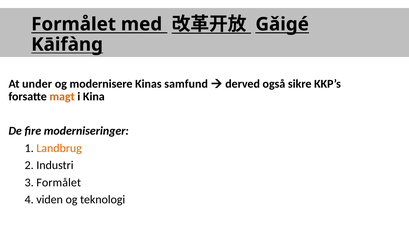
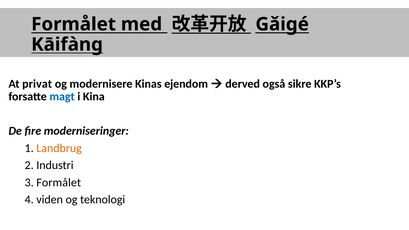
under: under -> privat
samfund: samfund -> ejendom
magt colour: orange -> blue
